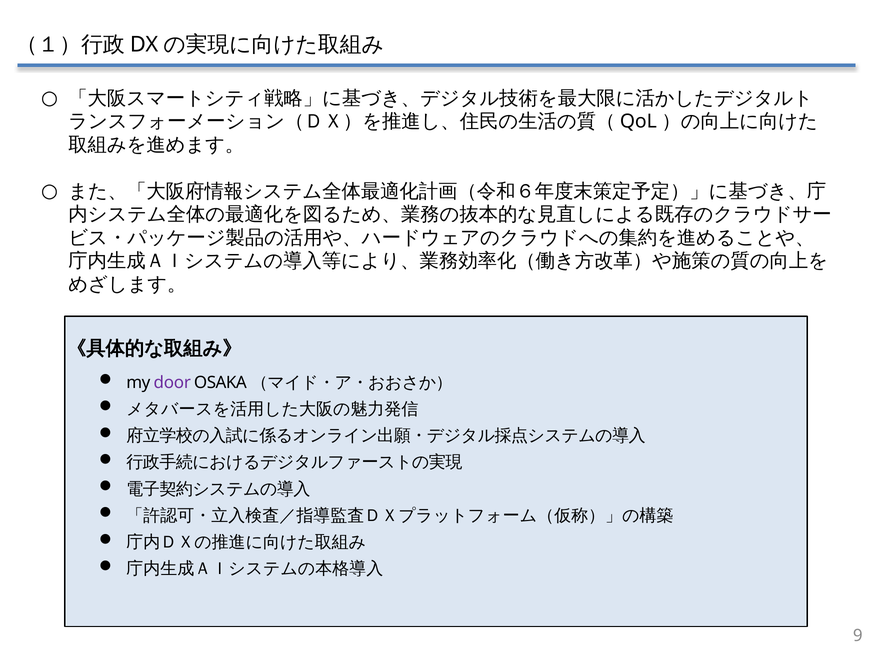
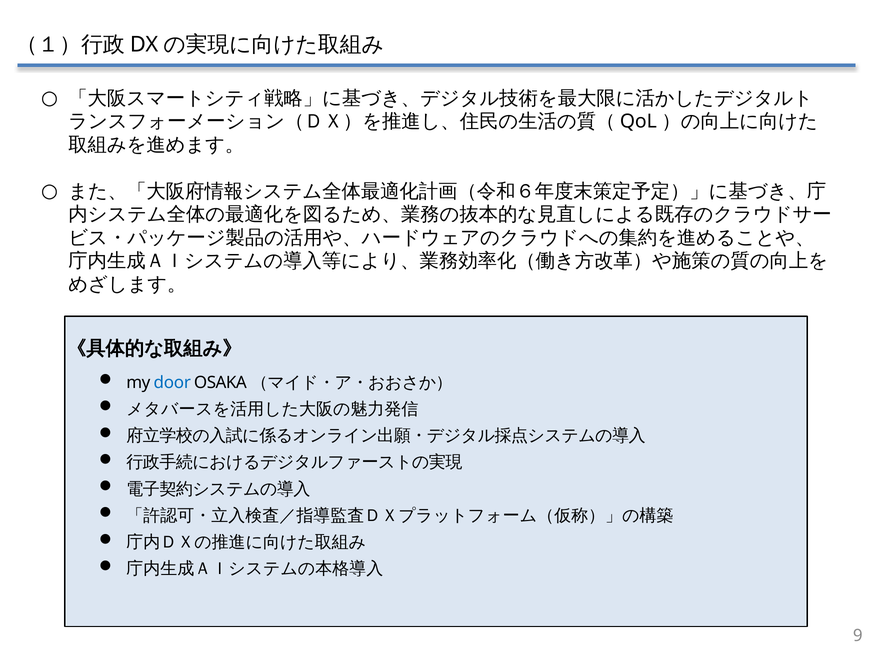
door colour: purple -> blue
